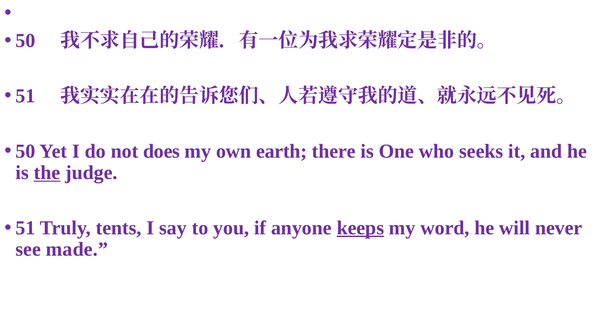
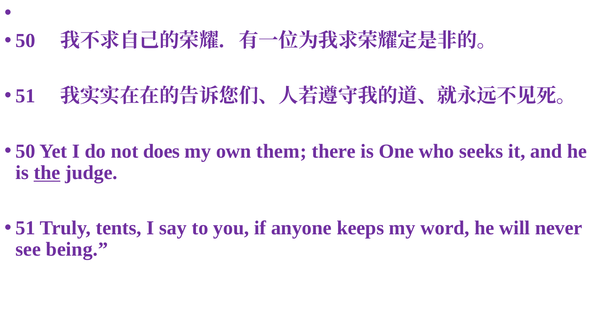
earth: earth -> them
keeps underline: present -> none
made: made -> being
